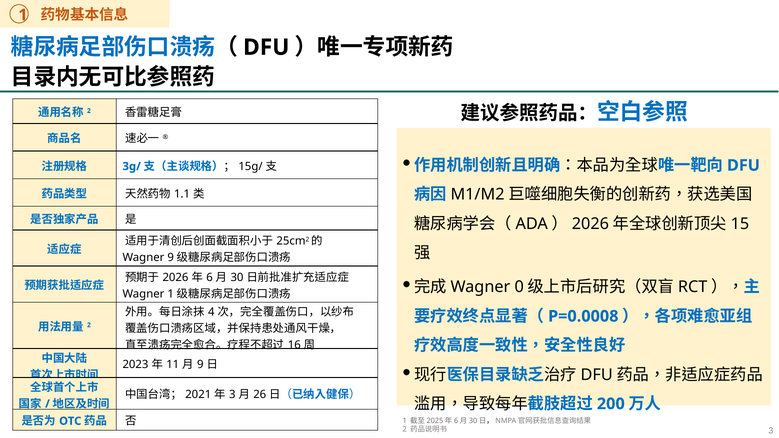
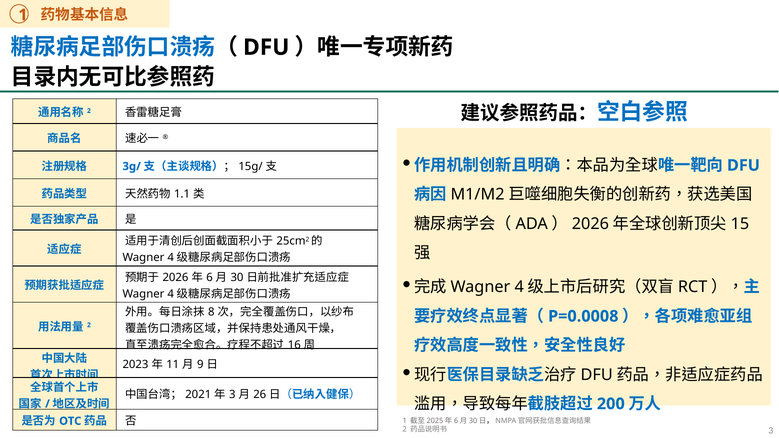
9 at (171, 258): 9 -> 4
0 at (519, 287): 0 -> 4
1 at (171, 294): 1 -> 4
4: 4 -> 8
